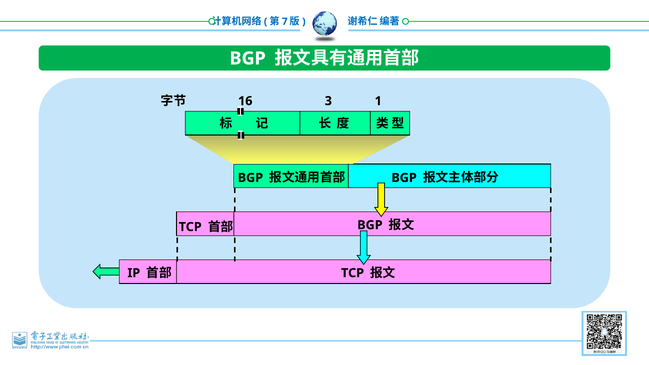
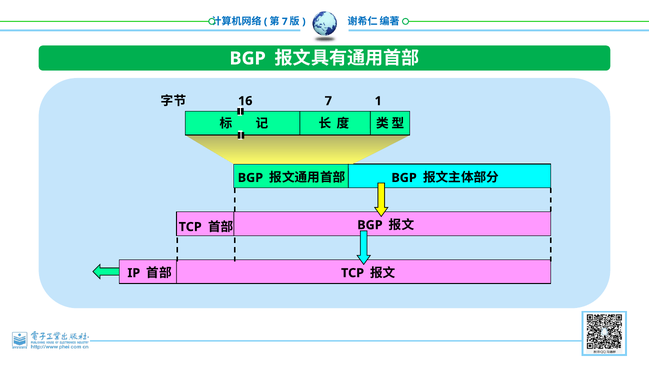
3 at (328, 101): 3 -> 7
